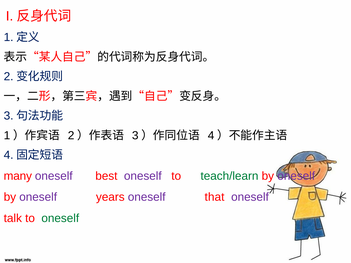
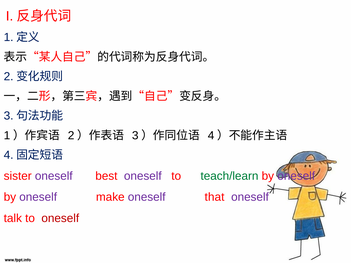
many: many -> sister
years: years -> make
oneself at (60, 218) colour: green -> red
